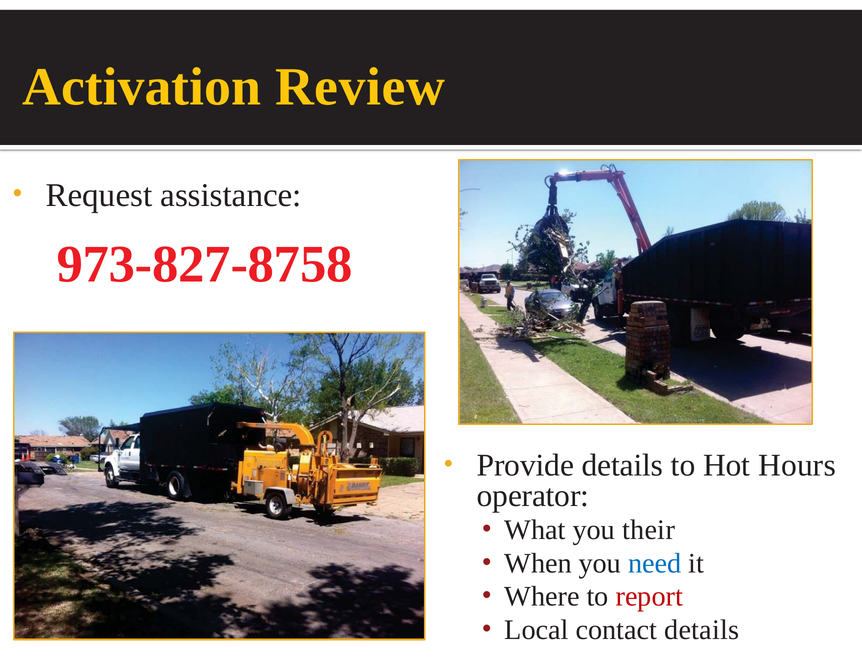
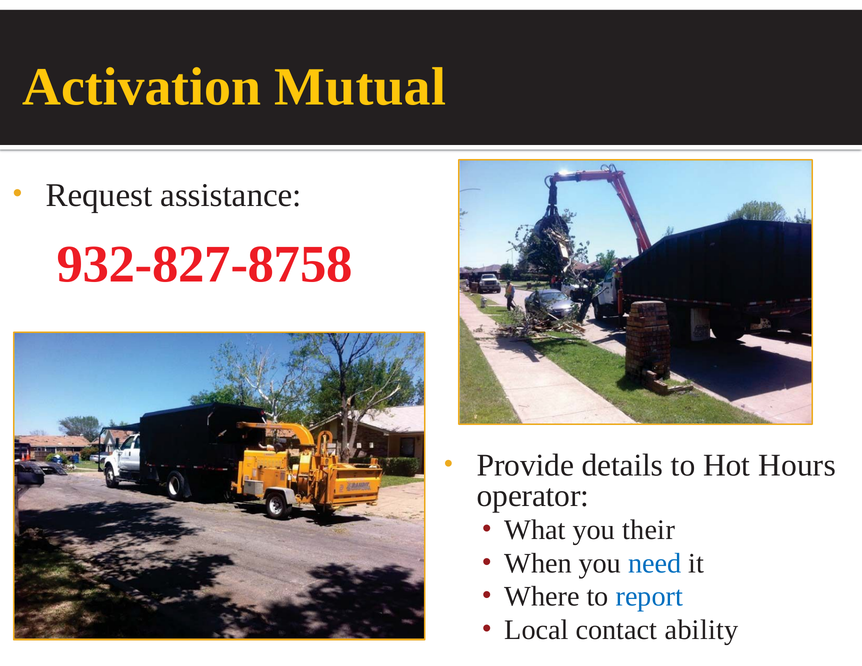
Review: Review -> Mutual
973-827-8758: 973-827-8758 -> 932-827-8758
report colour: red -> blue
contact details: details -> ability
